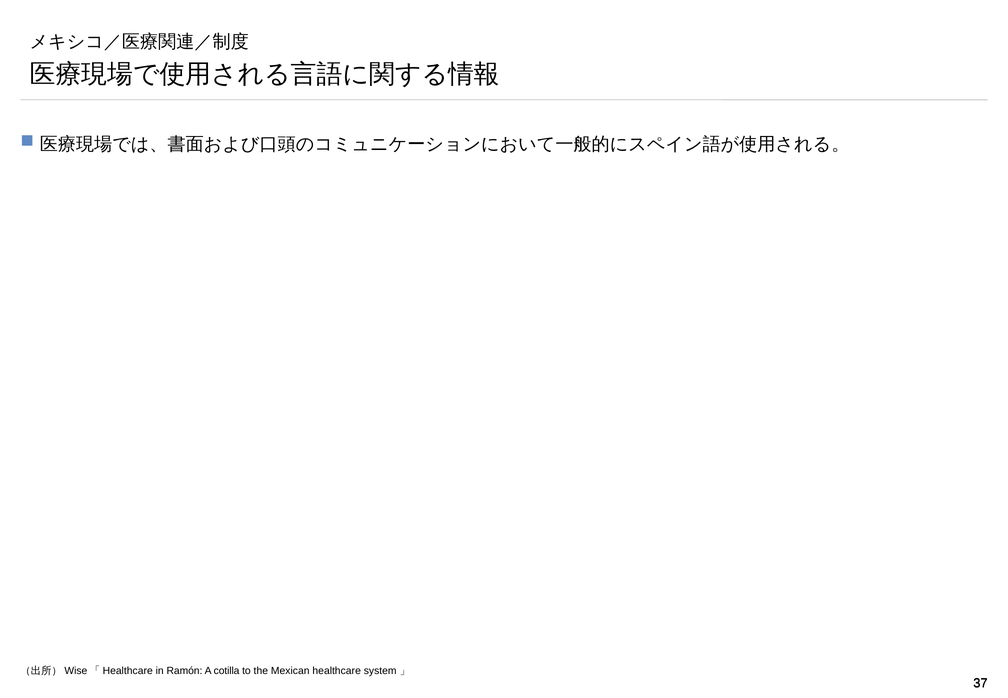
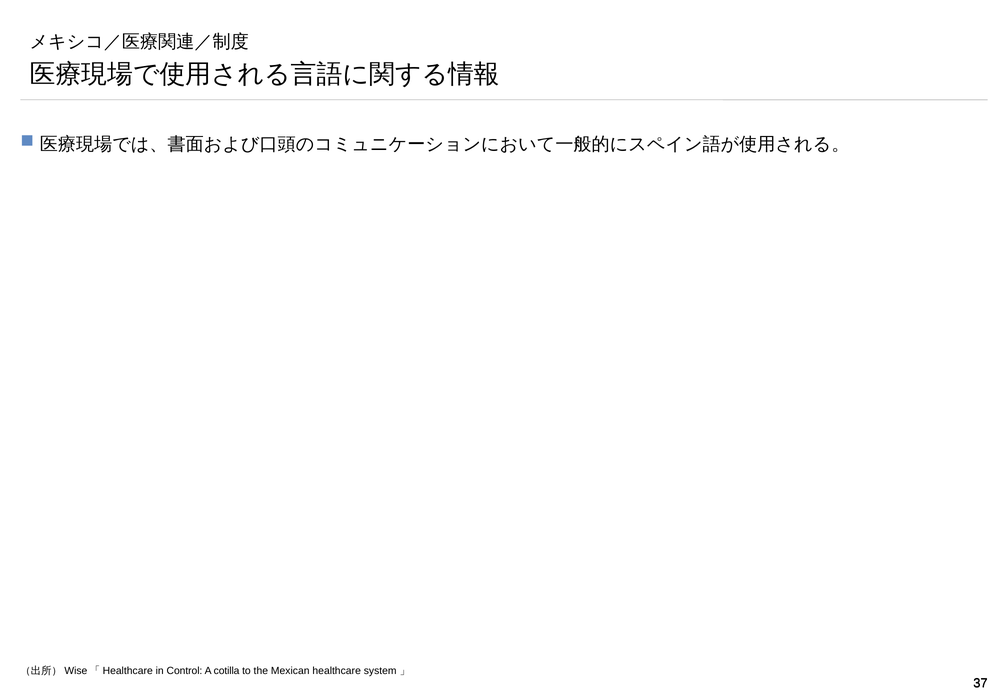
Ramón: Ramón -> Control
